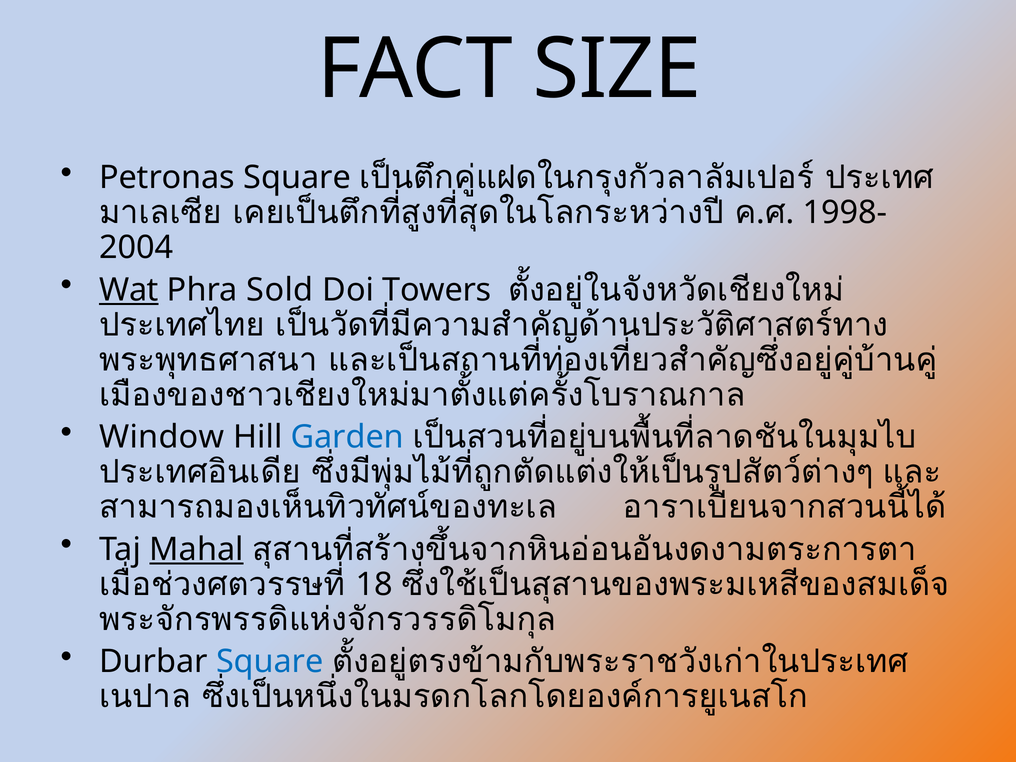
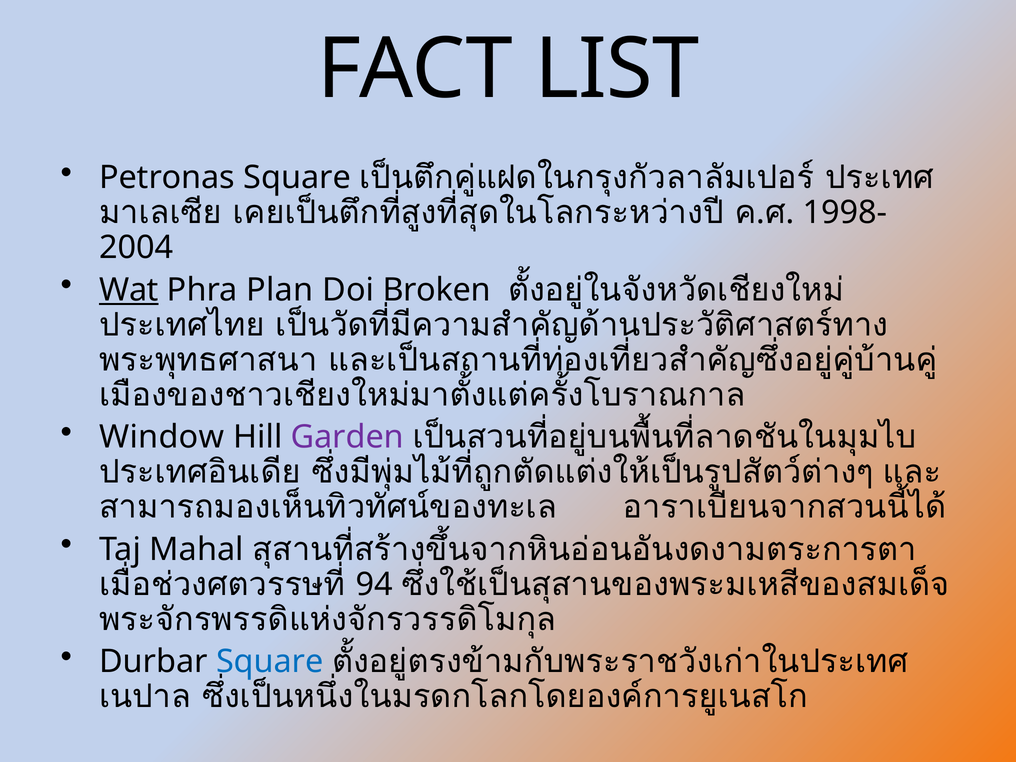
SIZE: SIZE -> LIST
Sold: Sold -> Plan
Towers: Towers -> Broken
Garden colour: blue -> purple
Mahal underline: present -> none
18: 18 -> 94
